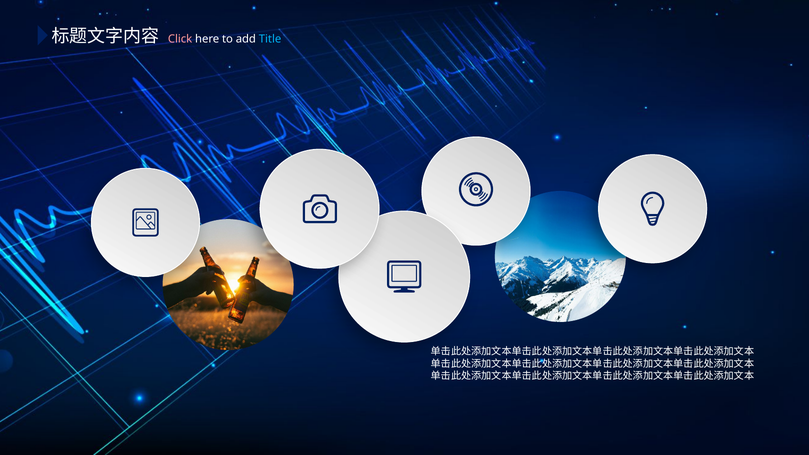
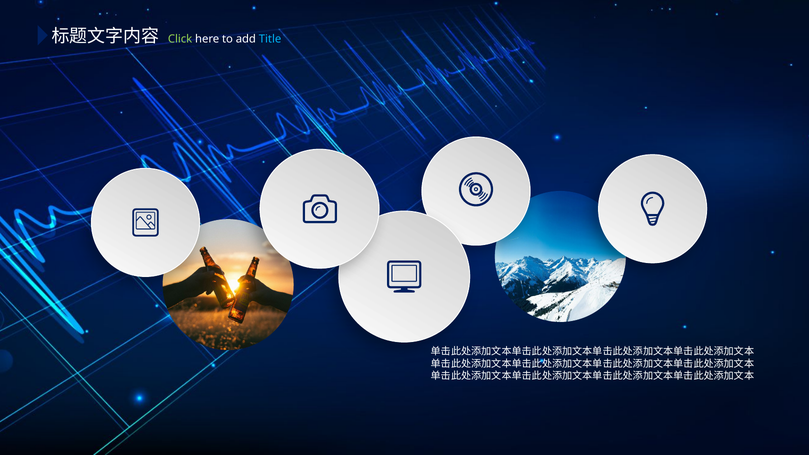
Click colour: pink -> light green
